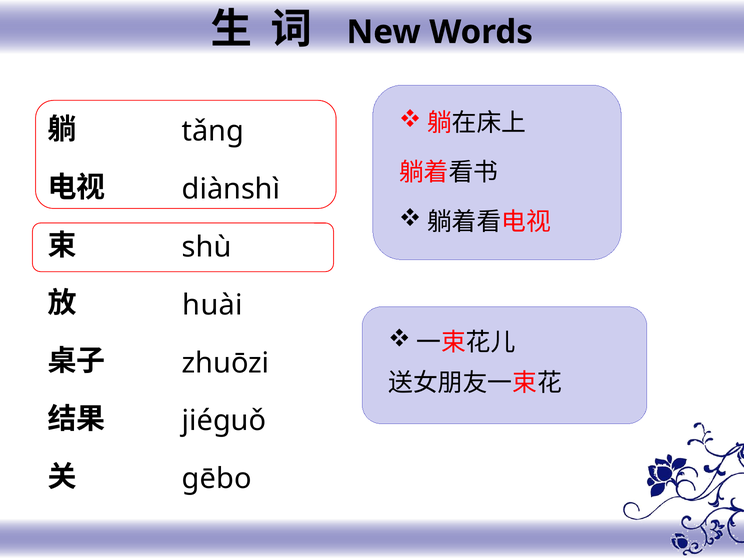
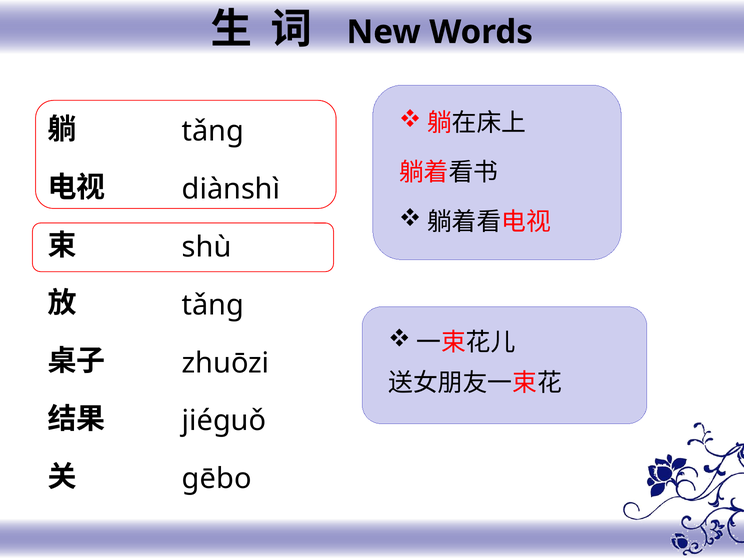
huài at (213, 305): huài -> tǎnɡ
